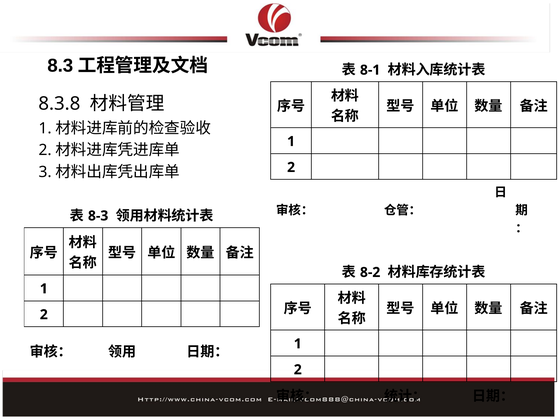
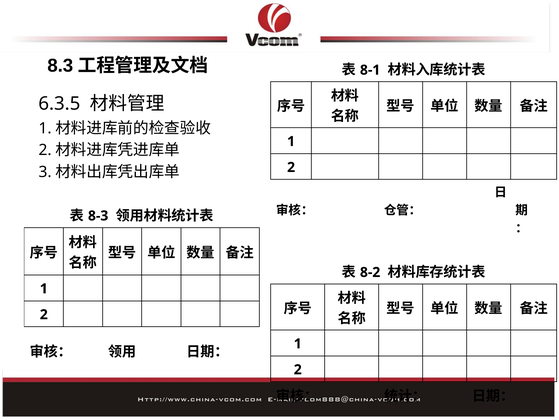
8.3.8: 8.3.8 -> 6.3.5
